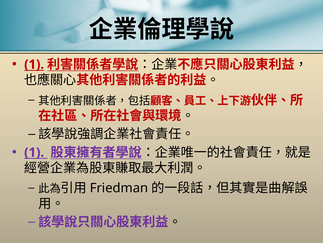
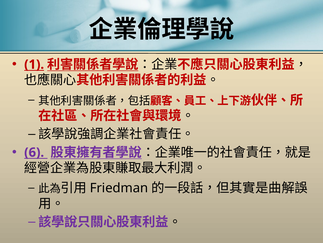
1 at (34, 152): 1 -> 6
